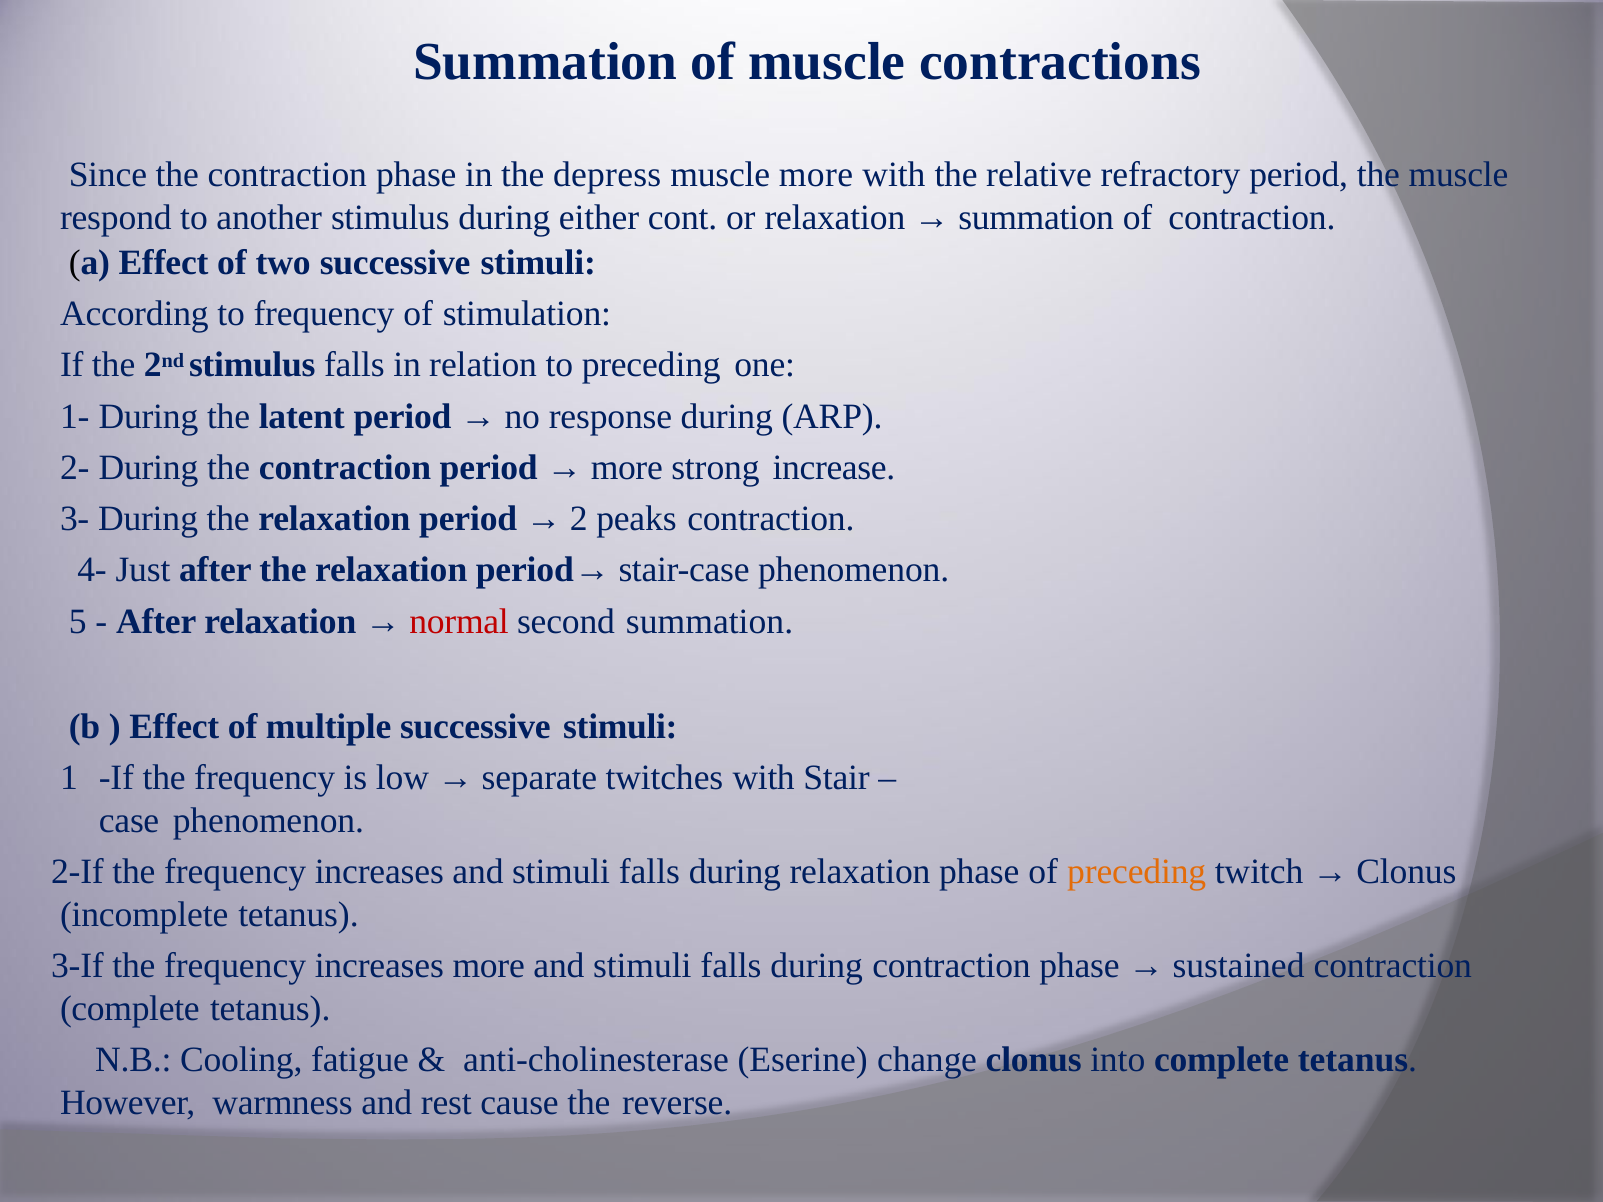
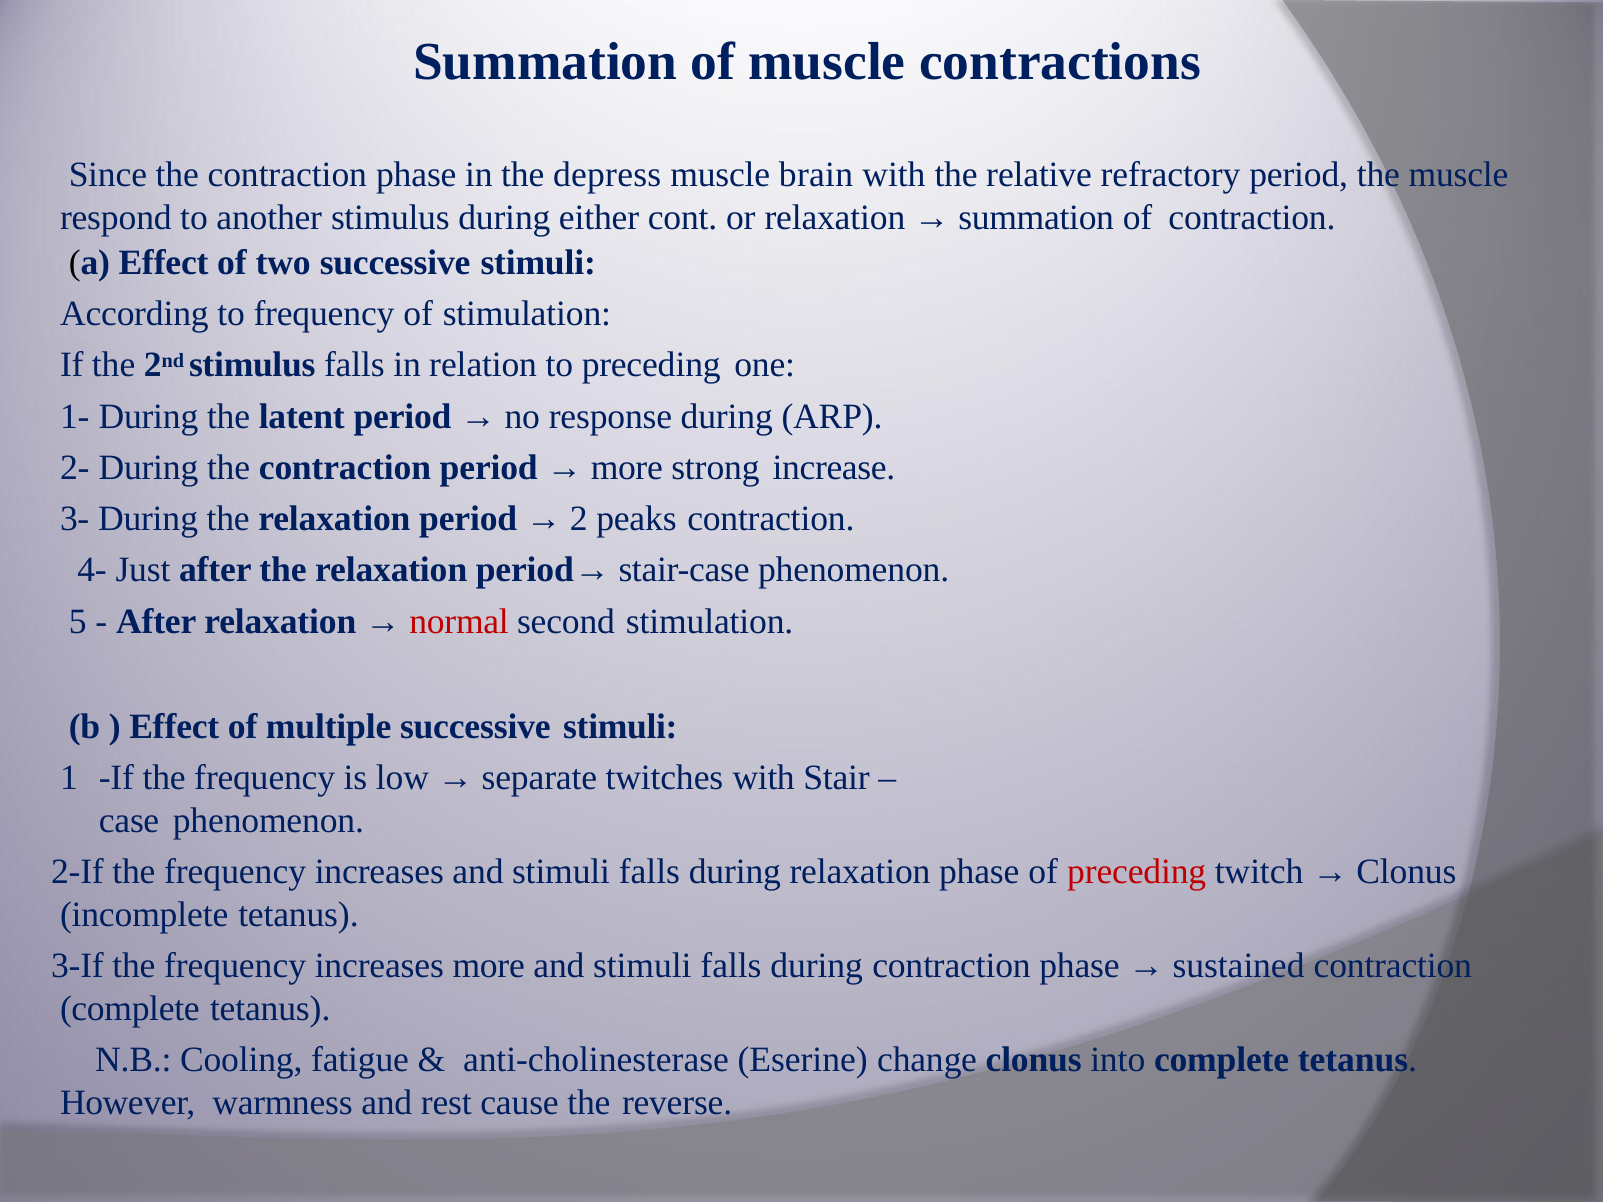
muscle more: more -> brain
second summation: summation -> stimulation
preceding at (1137, 872) colour: orange -> red
